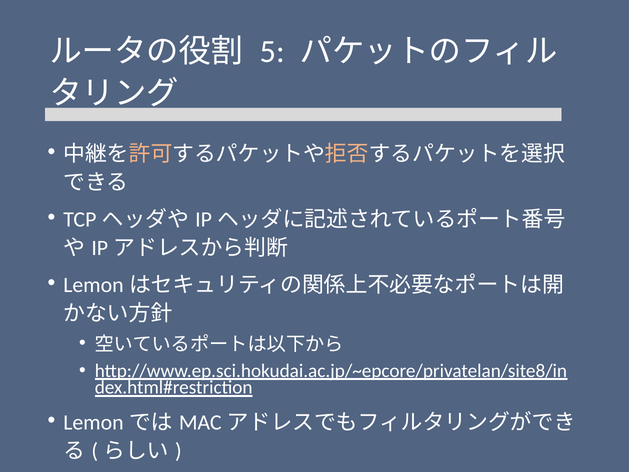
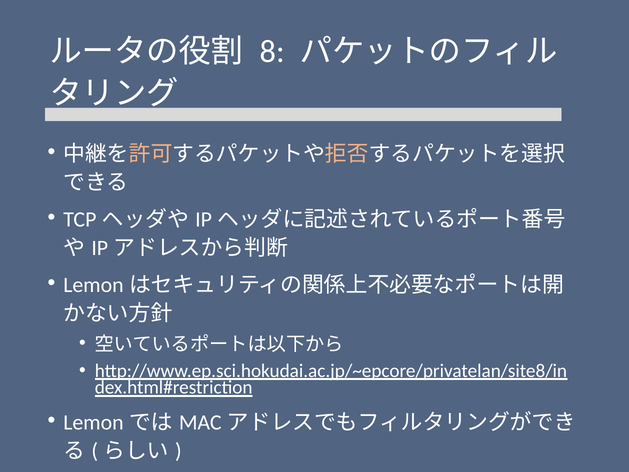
5: 5 -> 8
